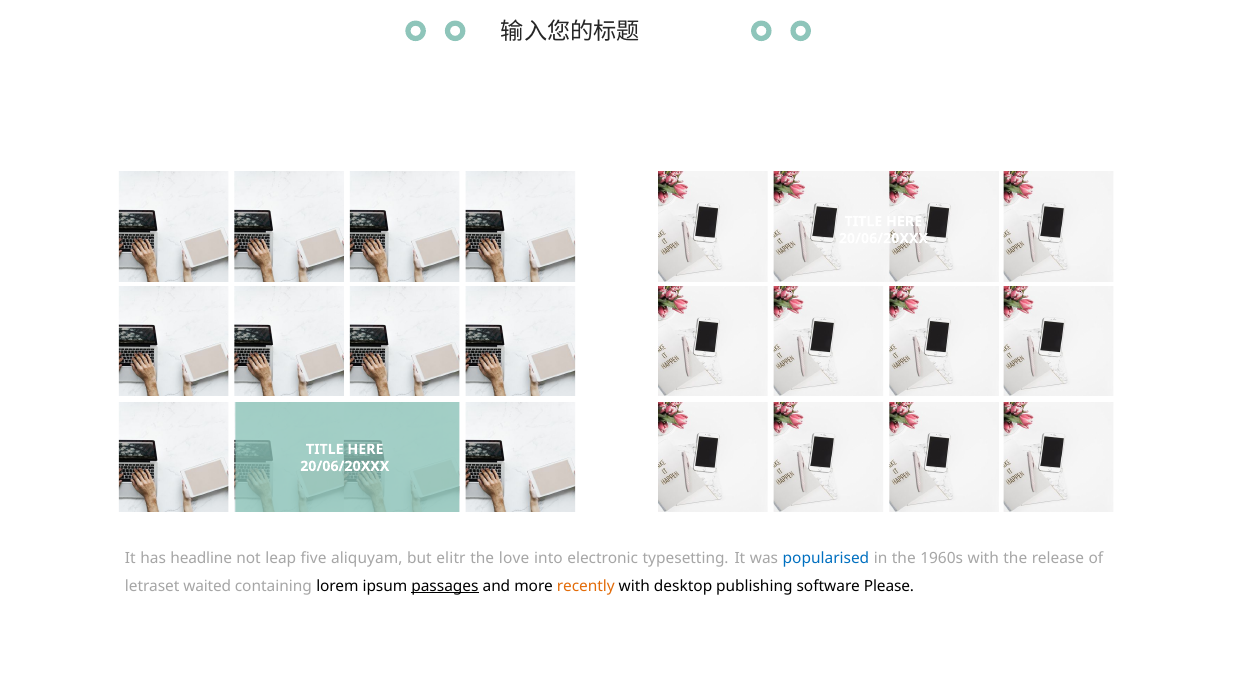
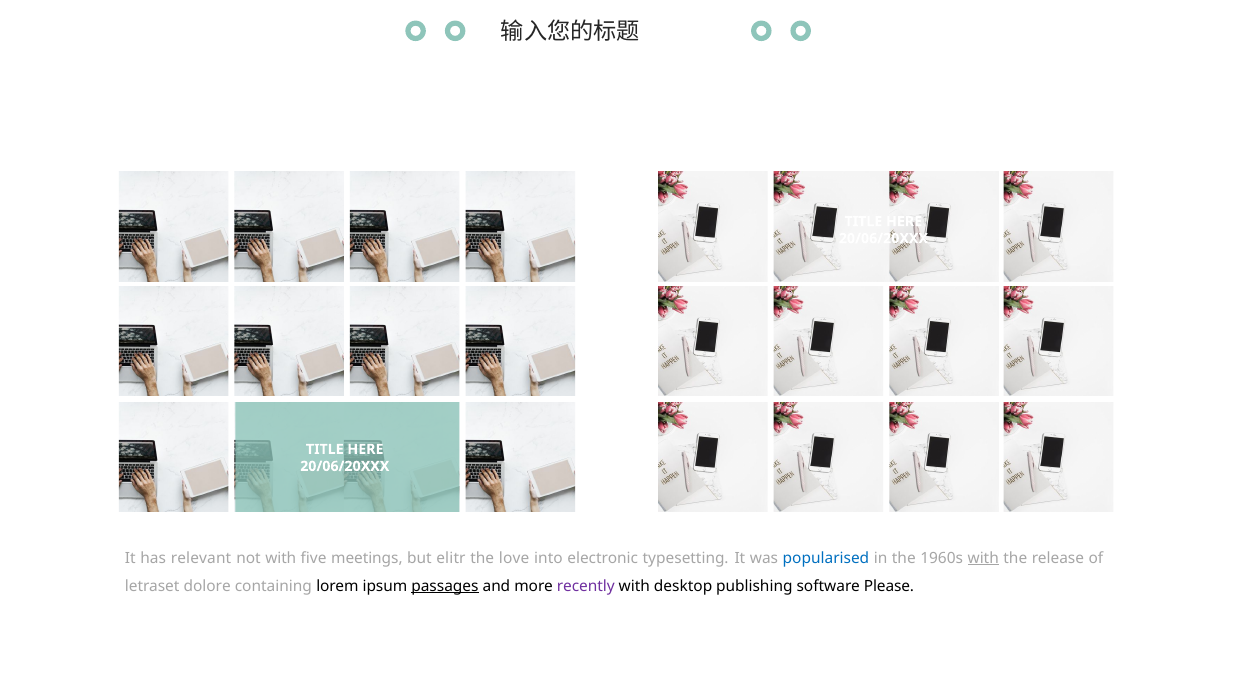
headline: headline -> relevant
not leap: leap -> with
aliquyam: aliquyam -> meetings
with at (983, 558) underline: none -> present
waited: waited -> dolore
recently colour: orange -> purple
